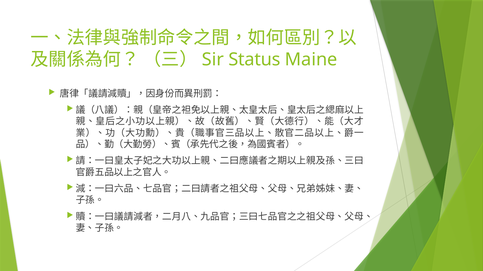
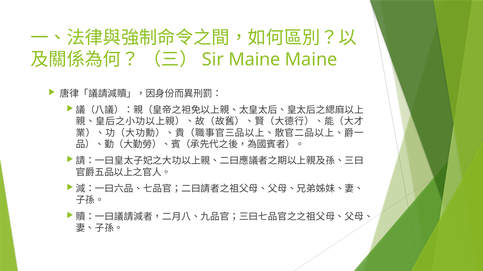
Status at (254, 60): Status -> Maine
